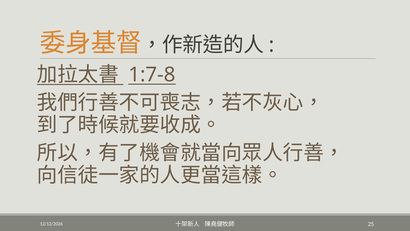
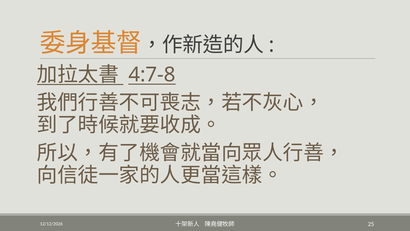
1:7-8: 1:7-8 -> 4:7-8
